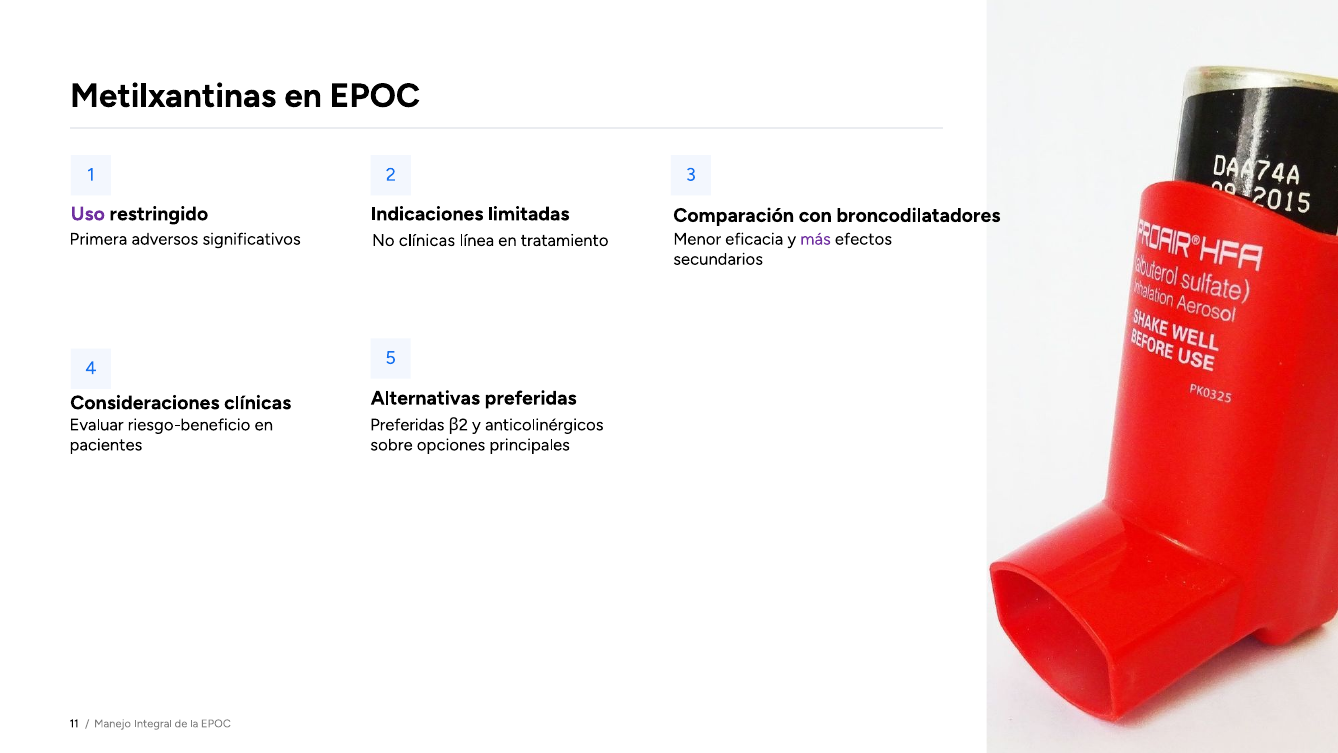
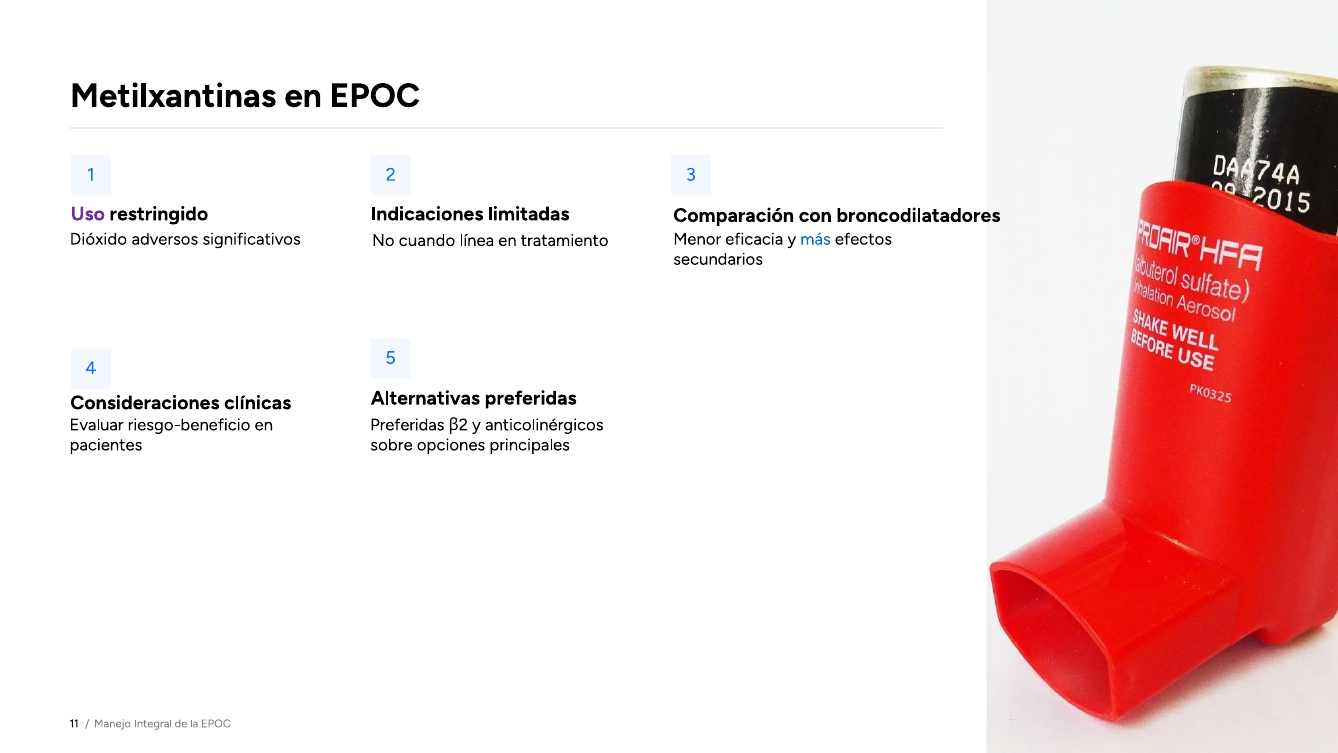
Primera: Primera -> Dióxido
más colour: purple -> blue
No clínicas: clínicas -> cuando
